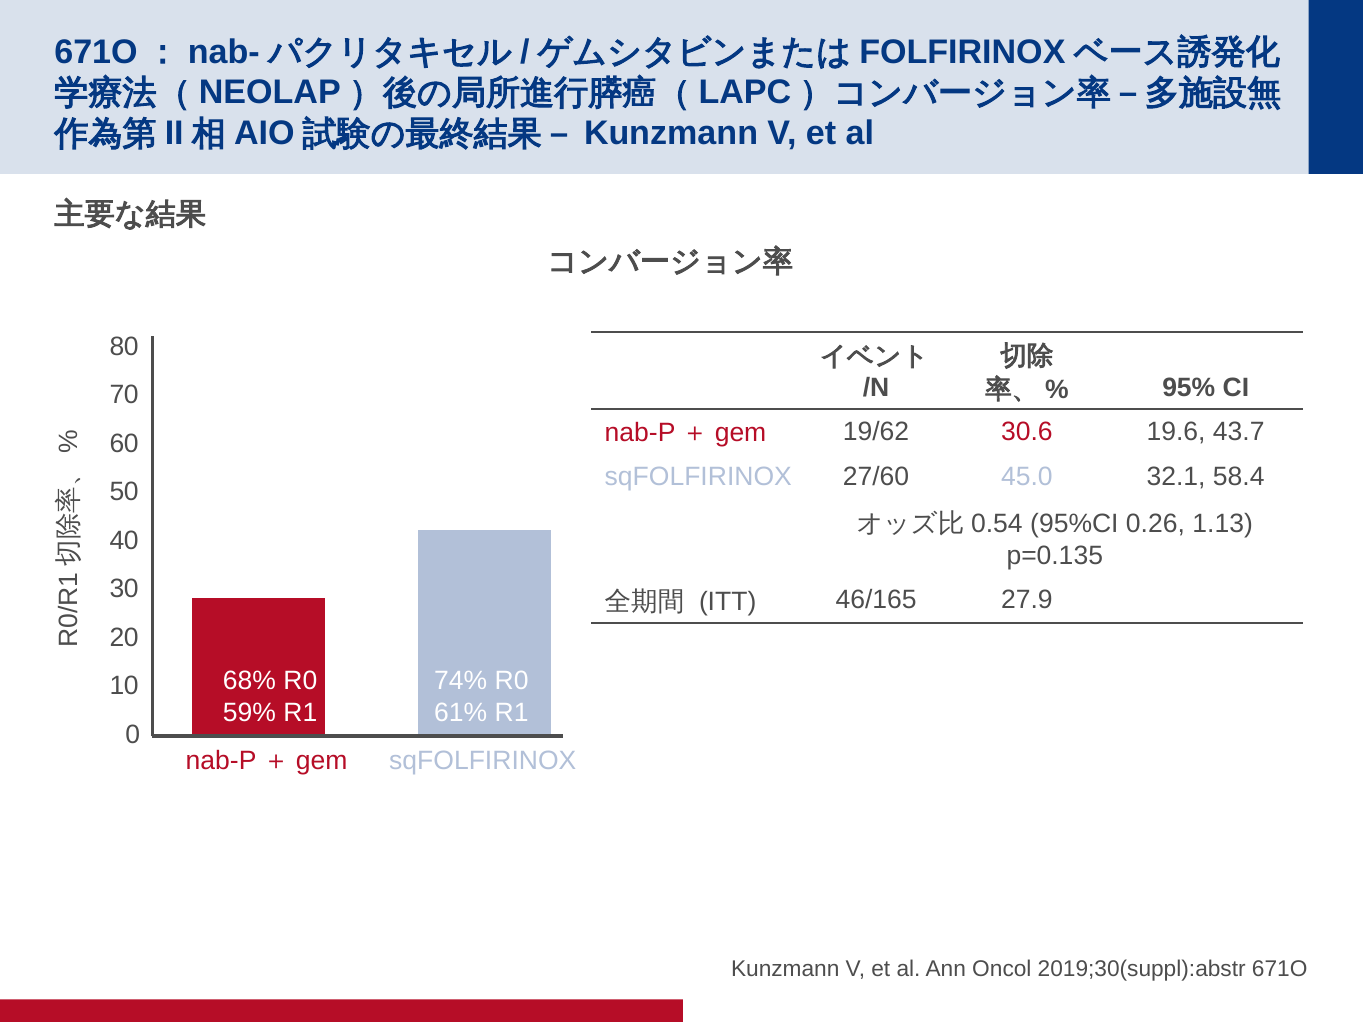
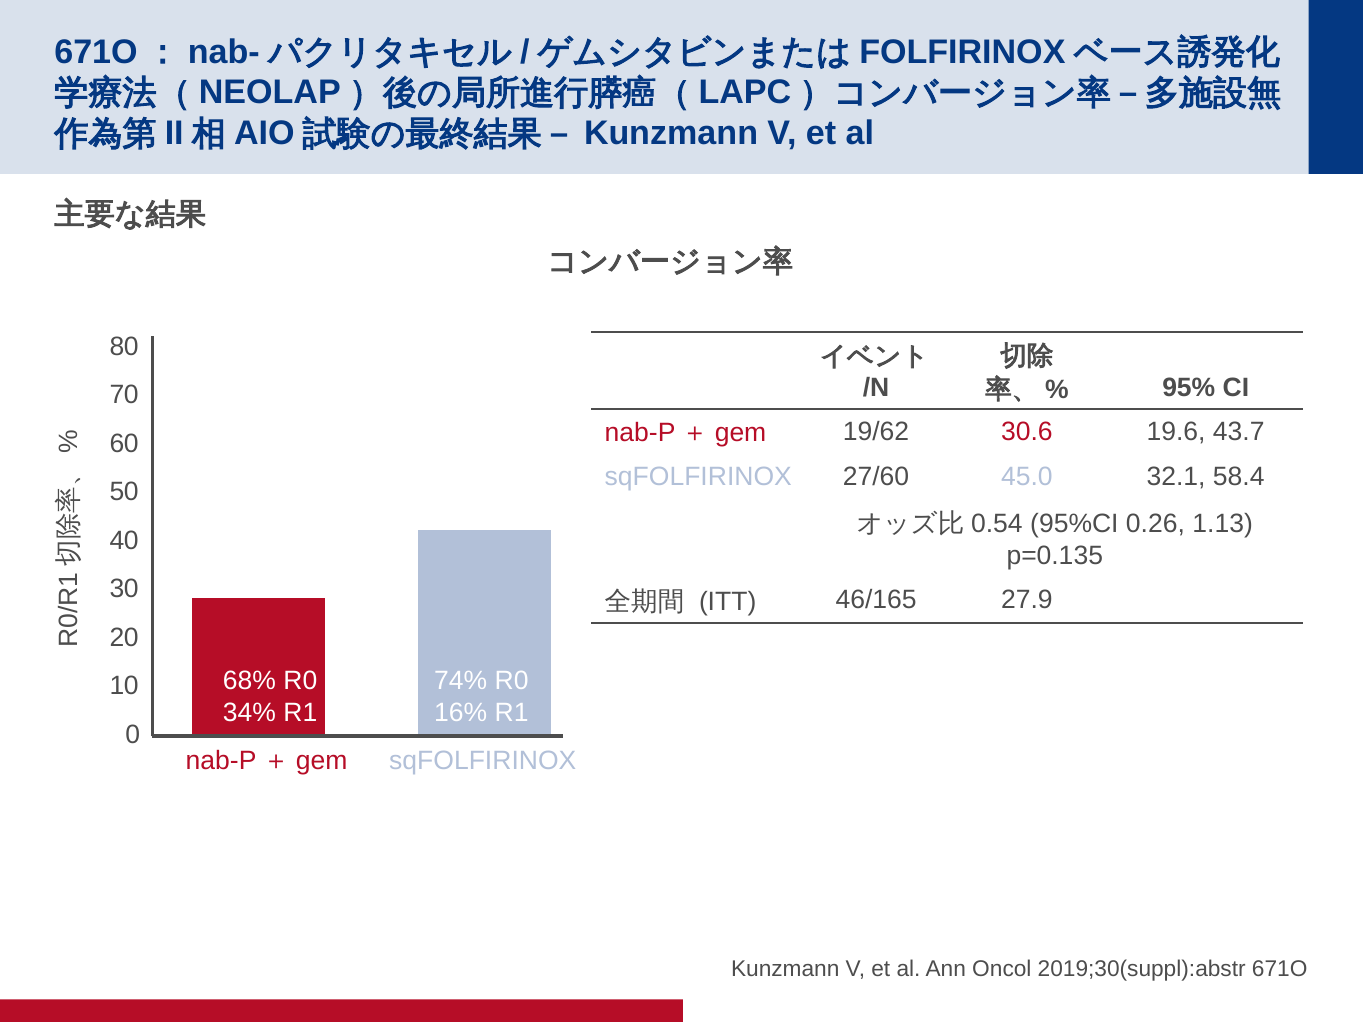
59%: 59% -> 34%
61%: 61% -> 16%
